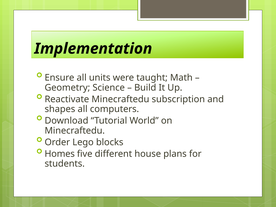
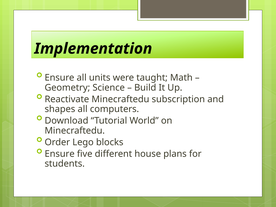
Homes at (60, 154): Homes -> Ensure
